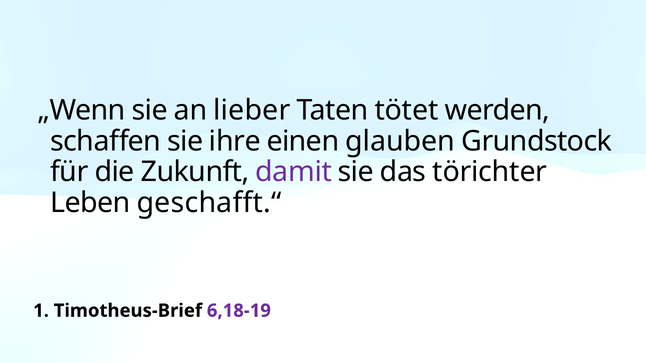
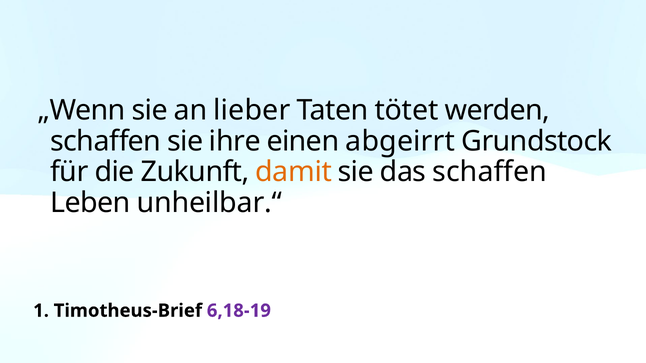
glauben: glauben -> abgeirrt
damit colour: purple -> orange
das törichter: törichter -> schaffen
geschafft.“: geschafft.“ -> unheilbar.“
